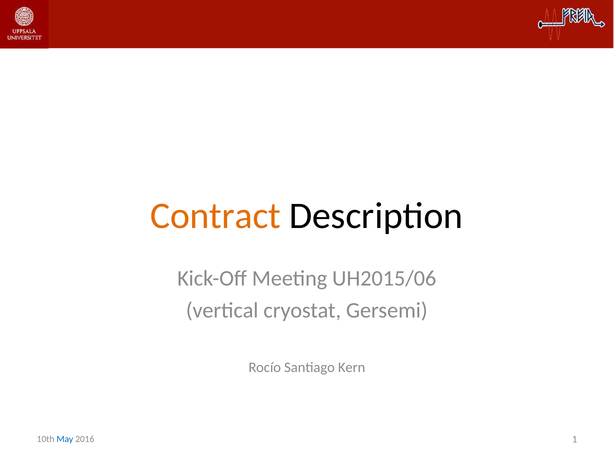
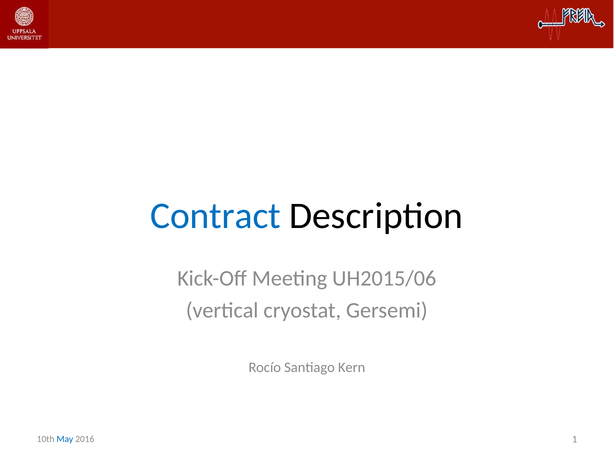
Contract colour: orange -> blue
